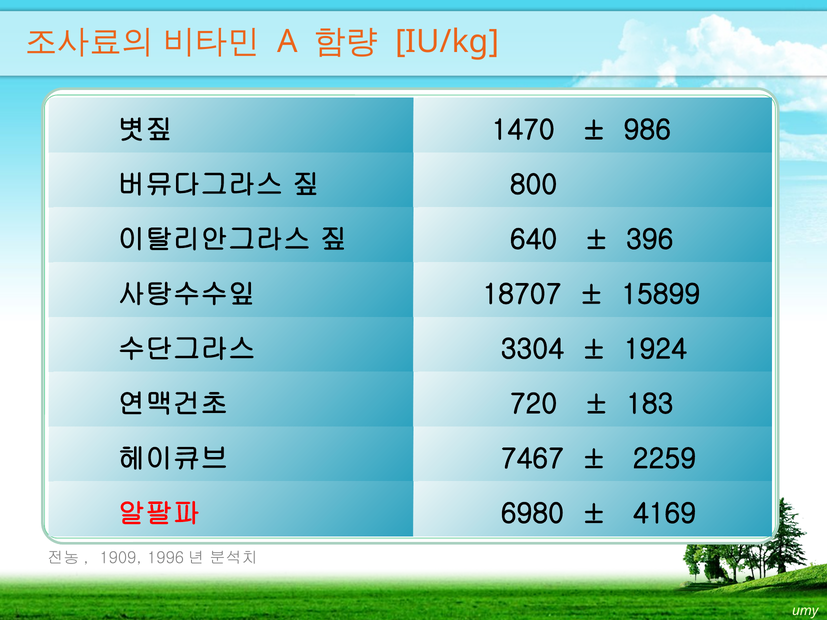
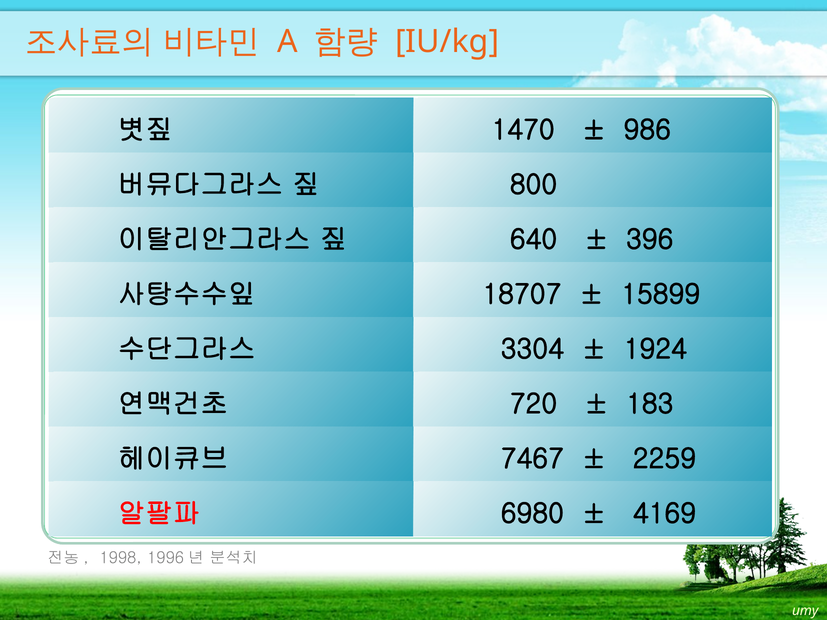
1909: 1909 -> 1998
